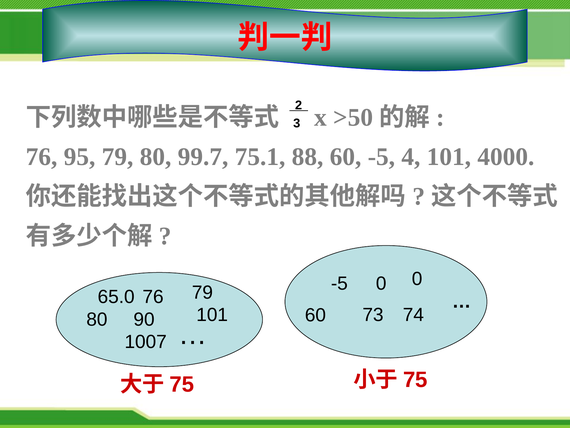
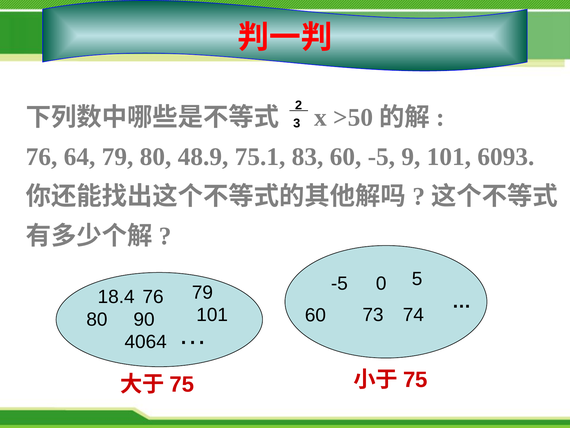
95: 95 -> 64
99.7: 99.7 -> 48.9
88: 88 -> 83
4: 4 -> 9
4000: 4000 -> 6093
0 0: 0 -> 5
65.0: 65.0 -> 18.4
1007: 1007 -> 4064
